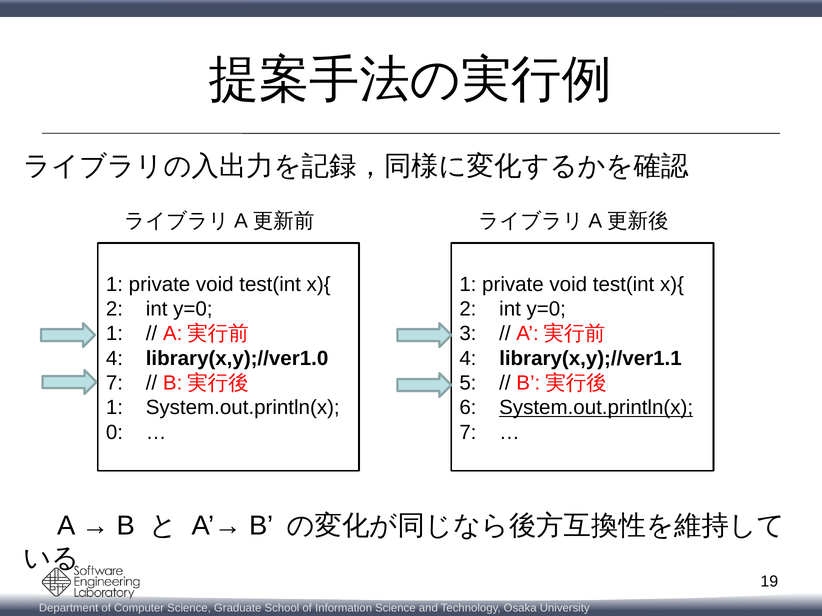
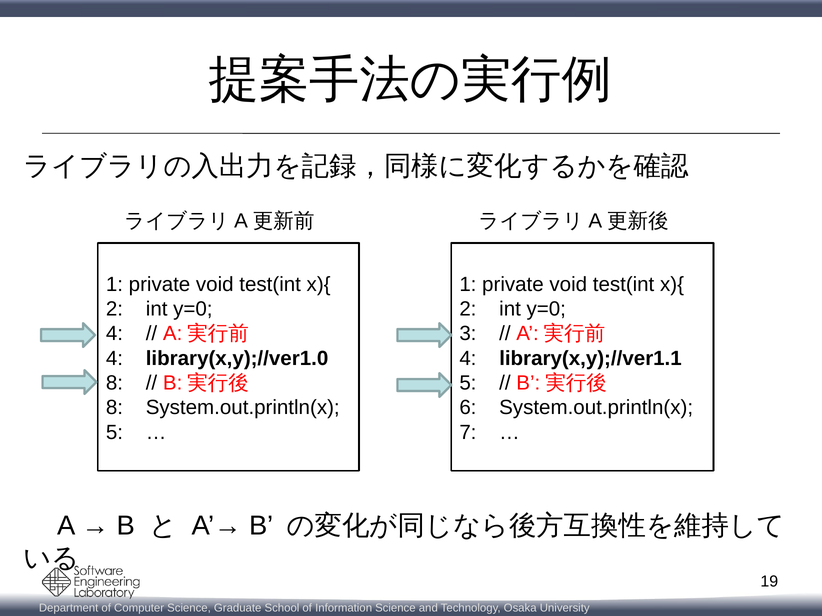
1 at (114, 334): 1 -> 4
7 at (114, 383): 7 -> 8
1 at (114, 408): 1 -> 8
System.out.println(x at (596, 408) underline: present -> none
0 at (114, 433): 0 -> 5
